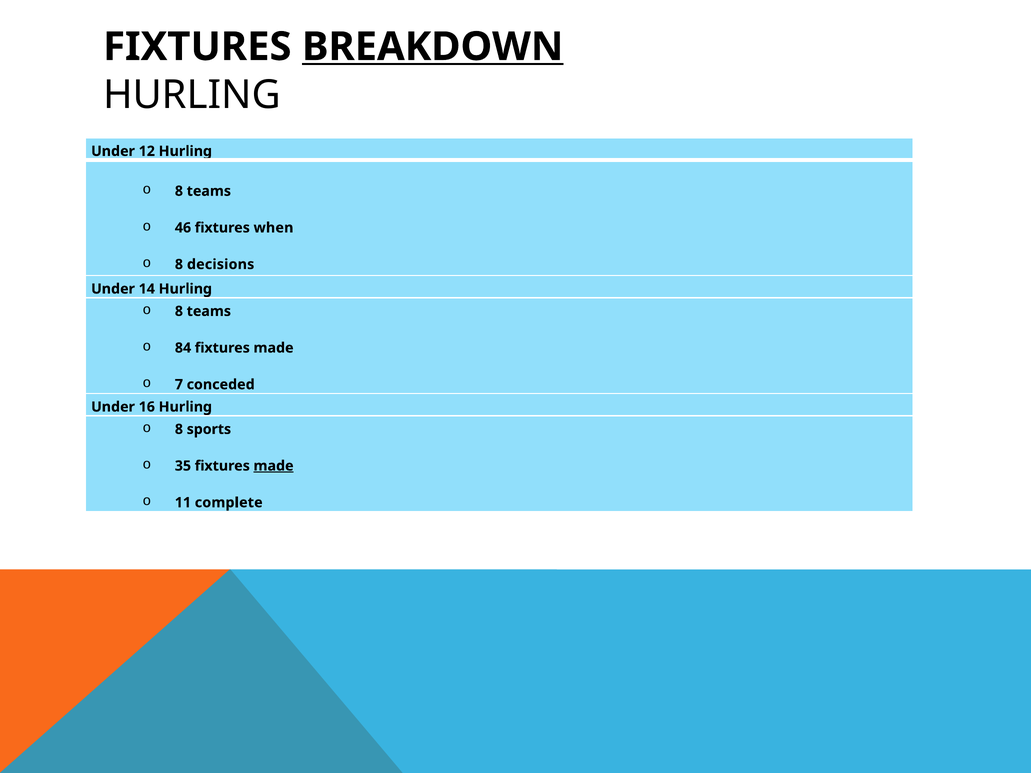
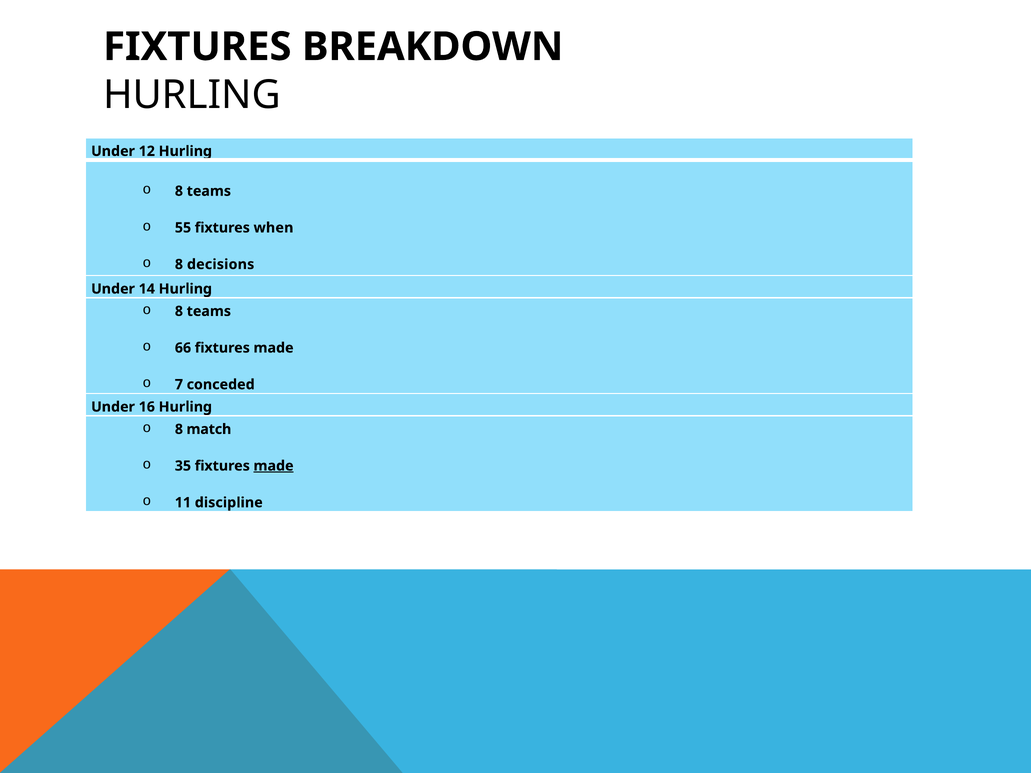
BREAKDOWN underline: present -> none
46: 46 -> 55
84: 84 -> 66
sports: sports -> match
complete: complete -> discipline
